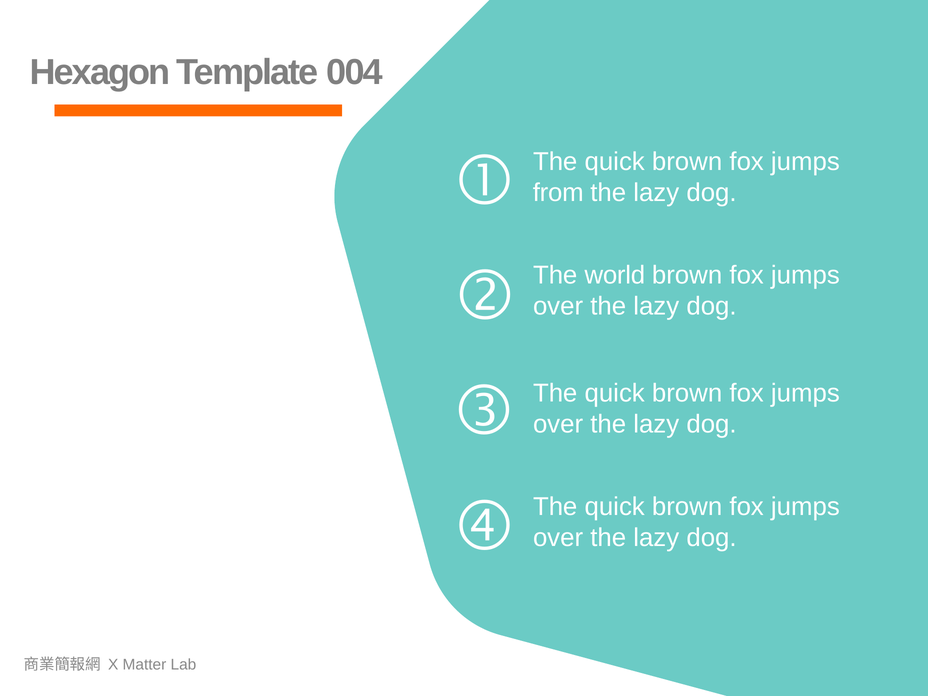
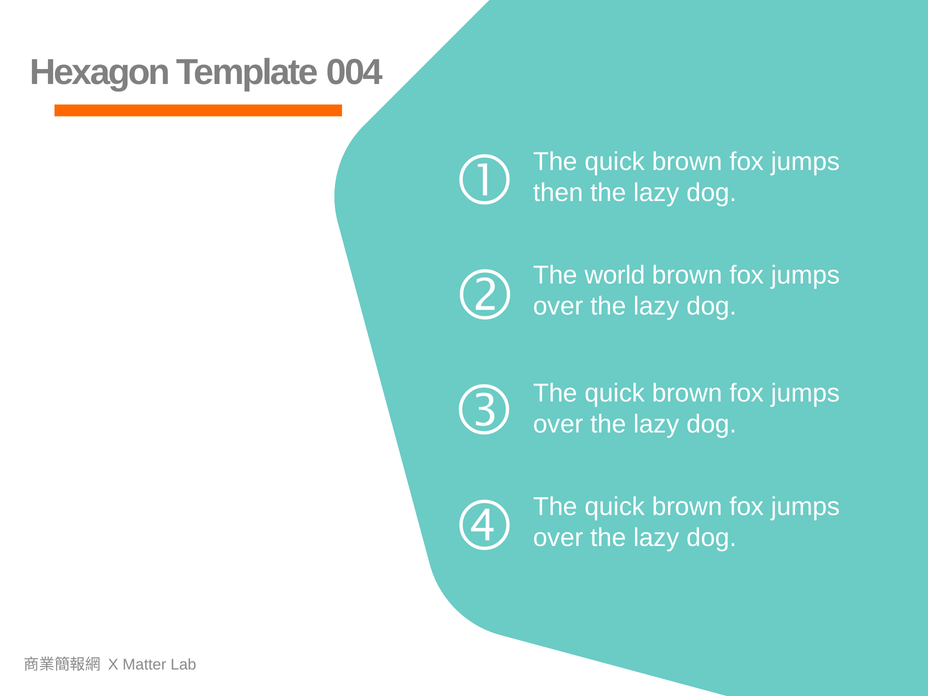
from: from -> then
